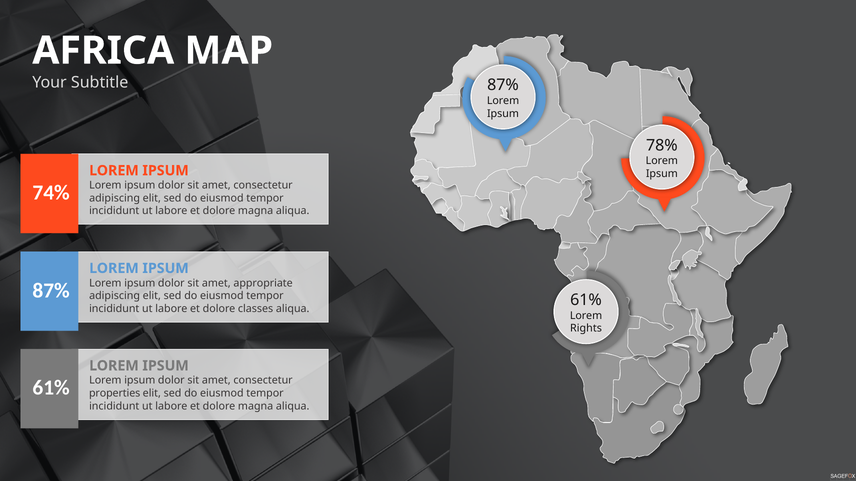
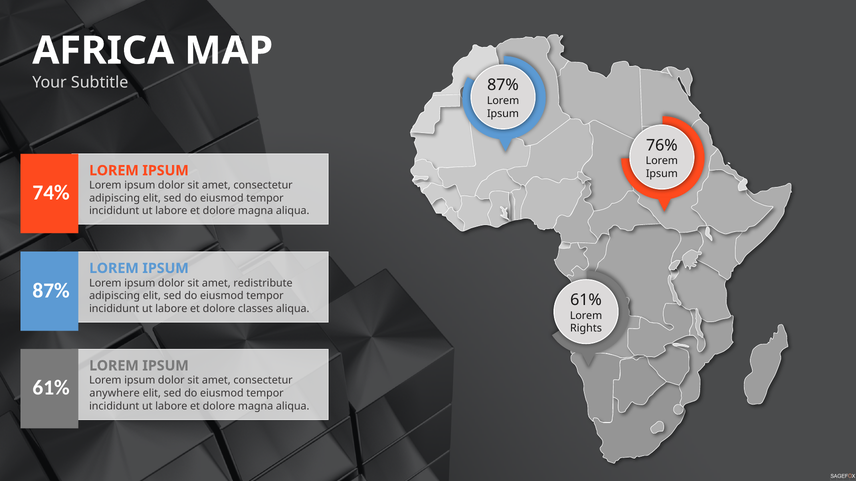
78%: 78% -> 76%
appropriate: appropriate -> redistribute
properties: properties -> anywhere
